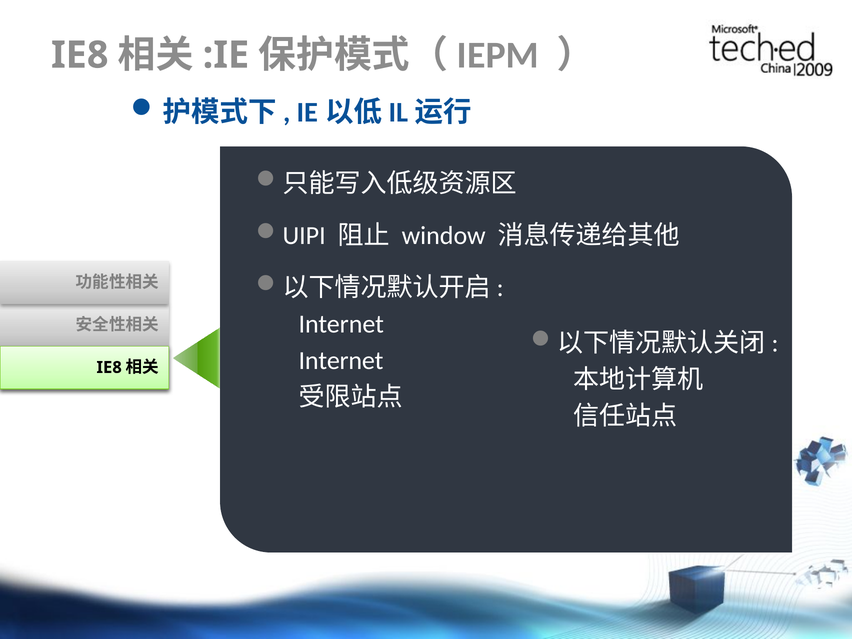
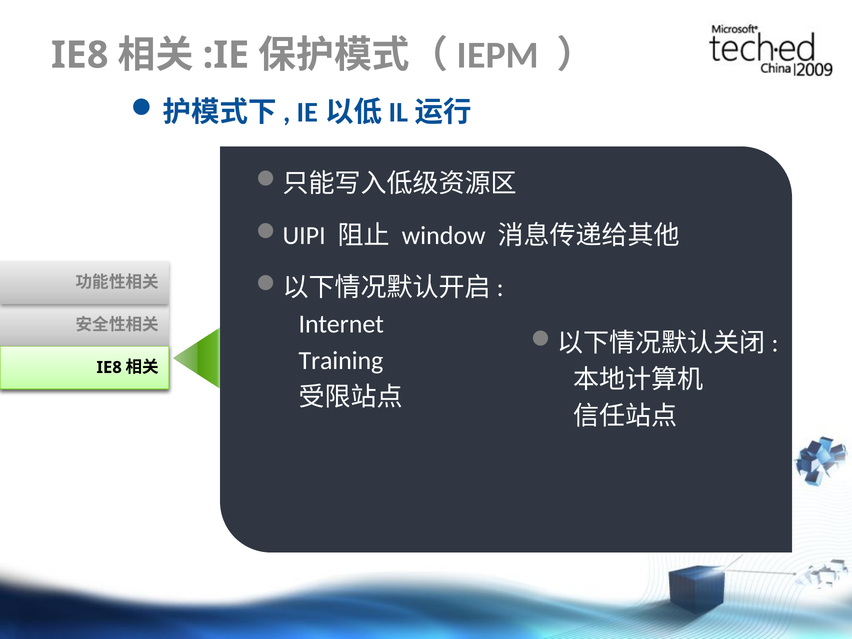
Internet at (341, 361): Internet -> Training
